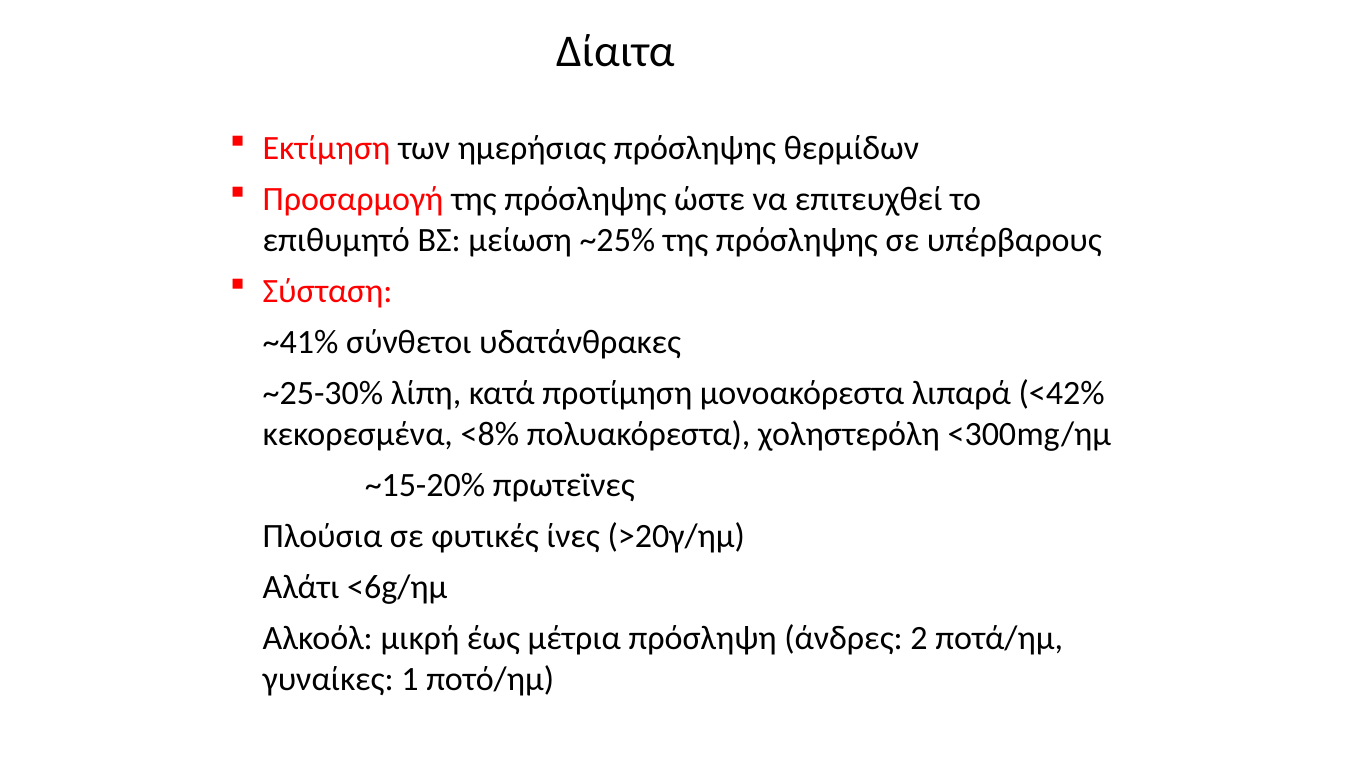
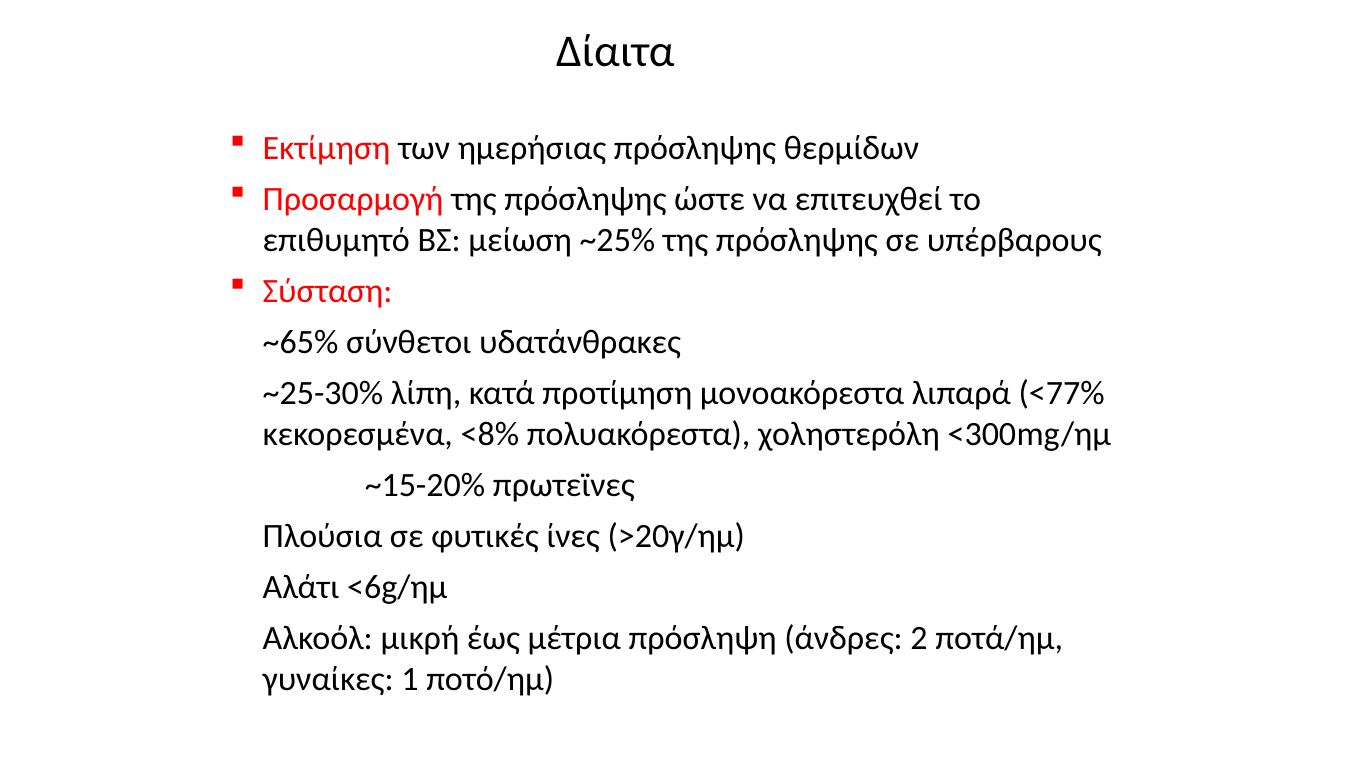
~41%: ~41% -> ~65%
<42%: <42% -> <77%
